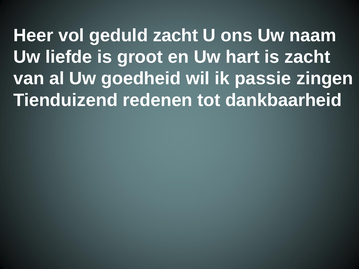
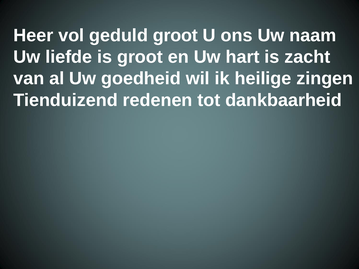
geduld zacht: zacht -> groot
passie: passie -> heilige
